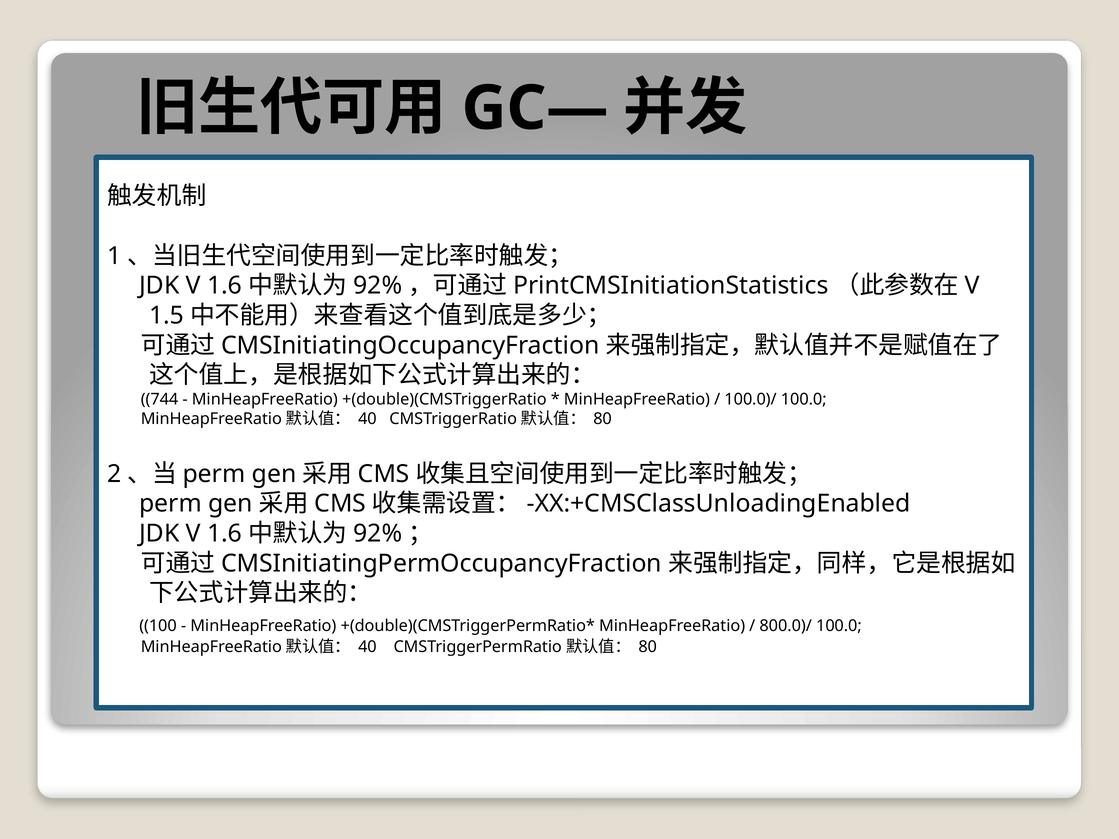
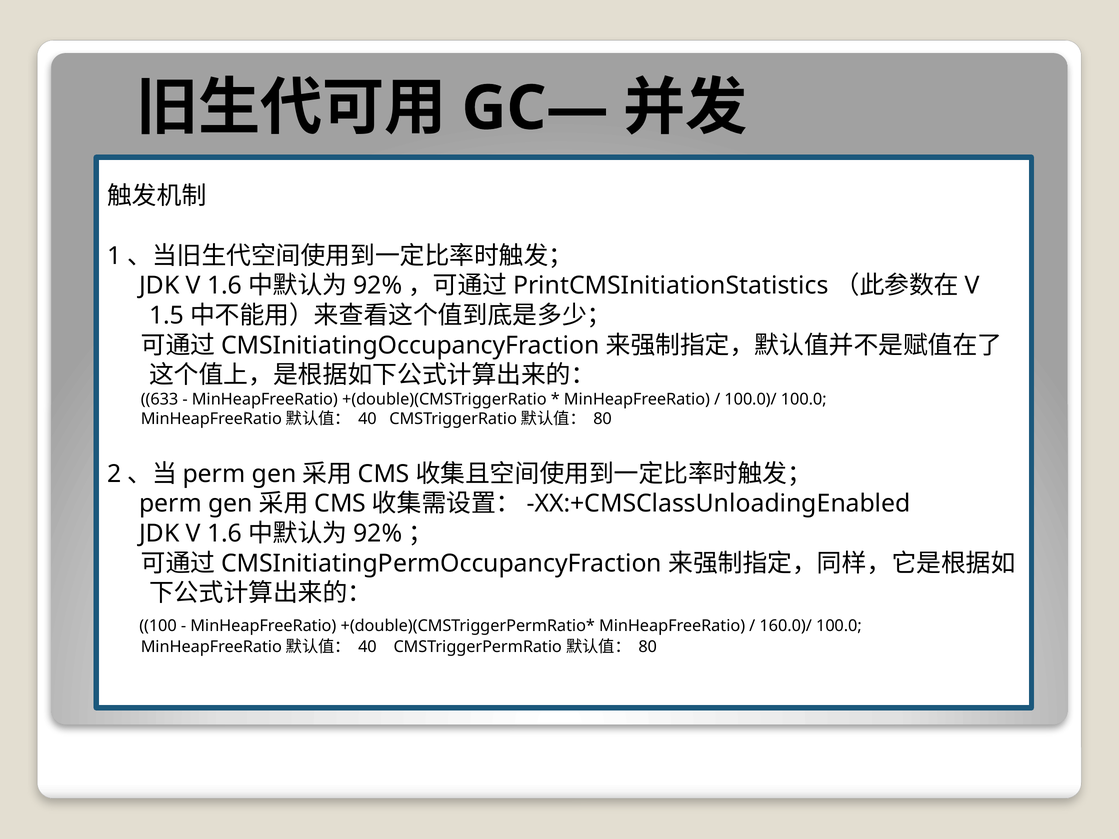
744: 744 -> 633
800.0)/: 800.0)/ -> 160.0)/
